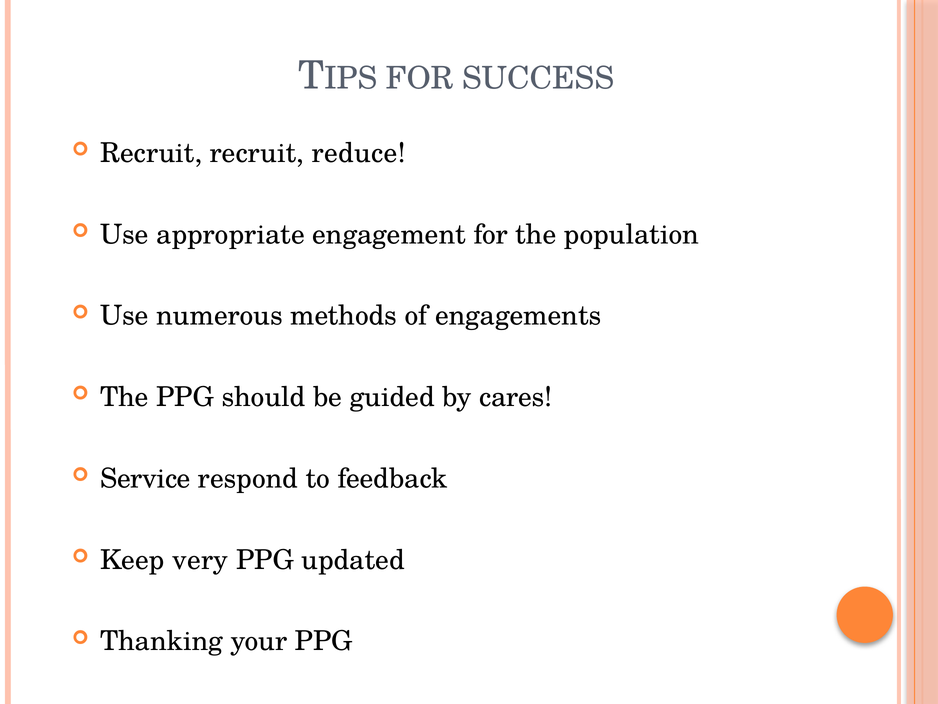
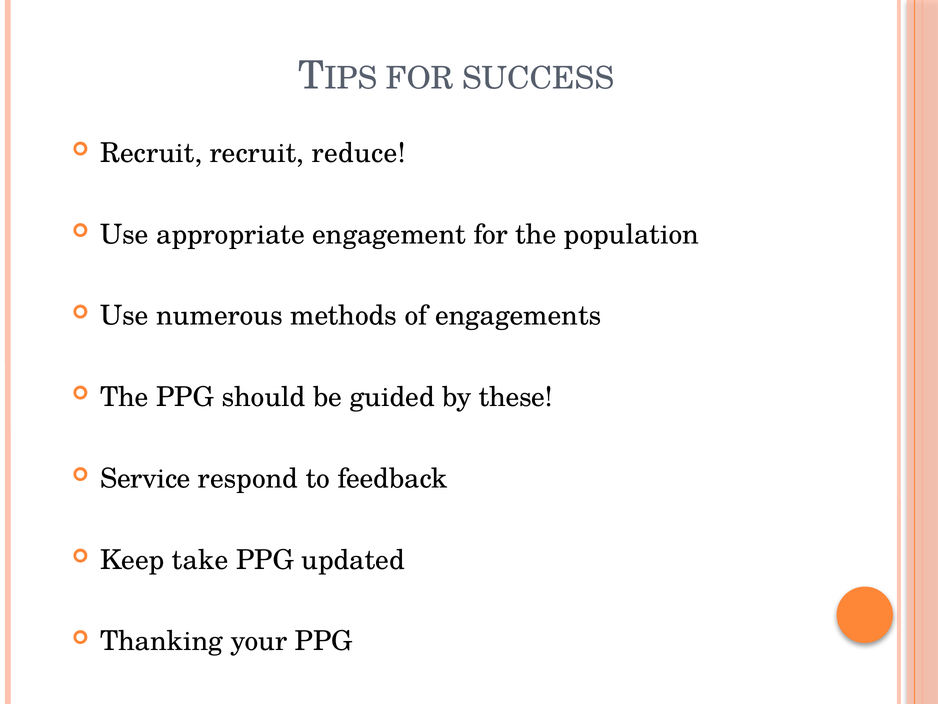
cares: cares -> these
very: very -> take
